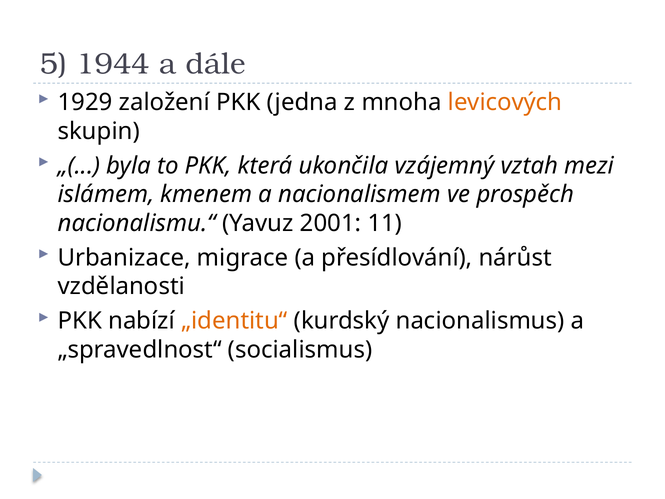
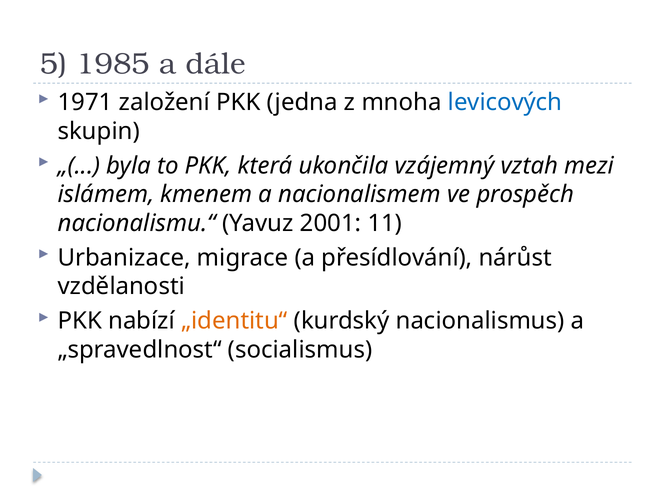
1944: 1944 -> 1985
1929: 1929 -> 1971
levicových colour: orange -> blue
